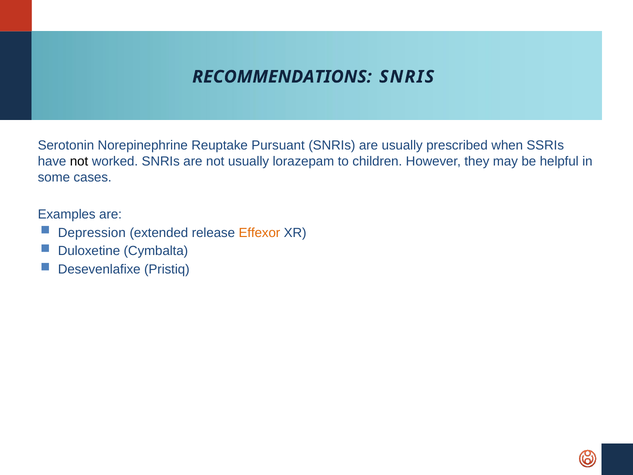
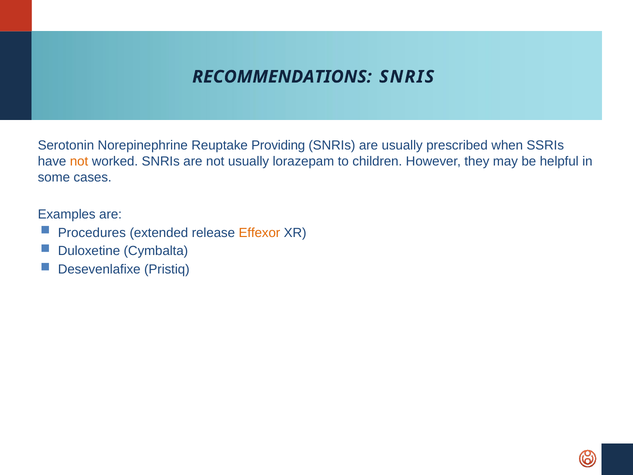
Pursuant: Pursuant -> Providing
not at (79, 161) colour: black -> orange
Depression: Depression -> Procedures
